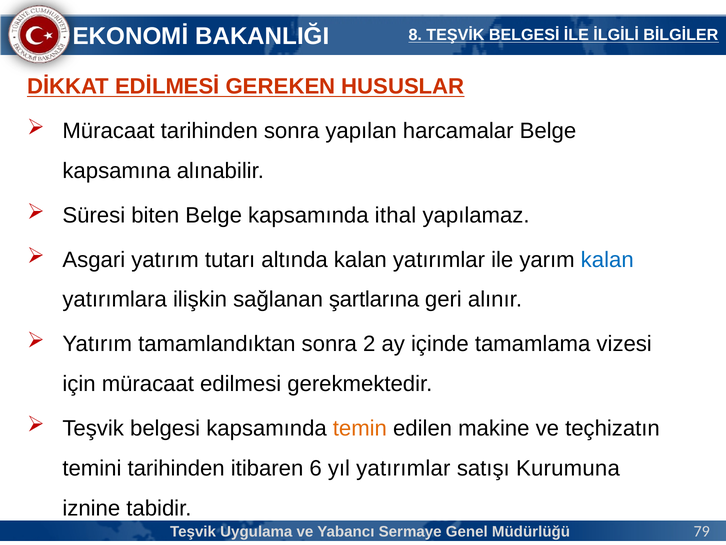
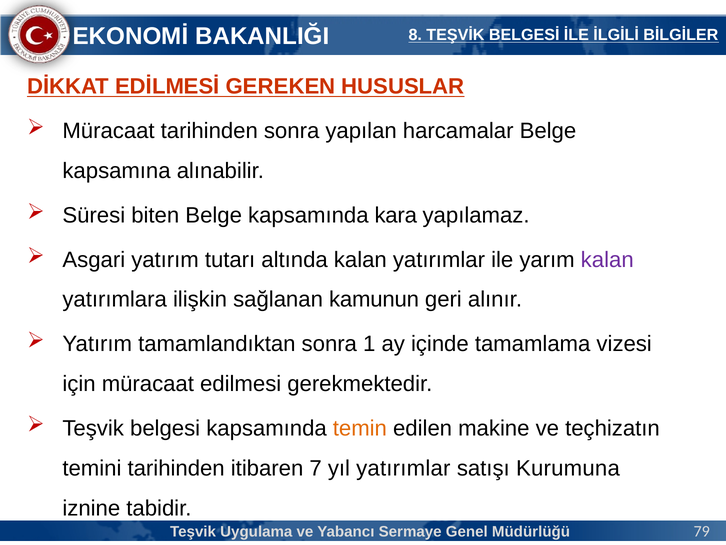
ithal: ithal -> kara
kalan at (607, 259) colour: blue -> purple
şartlarına: şartlarına -> kamunun
2: 2 -> 1
6: 6 -> 7
